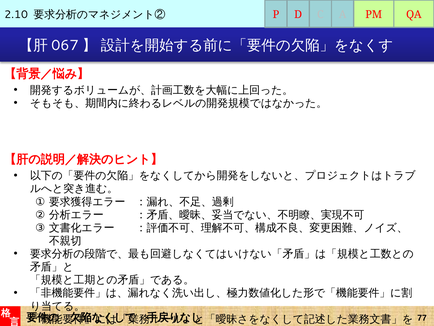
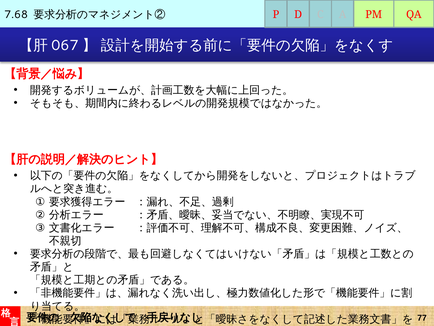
2.10: 2.10 -> 7.68
